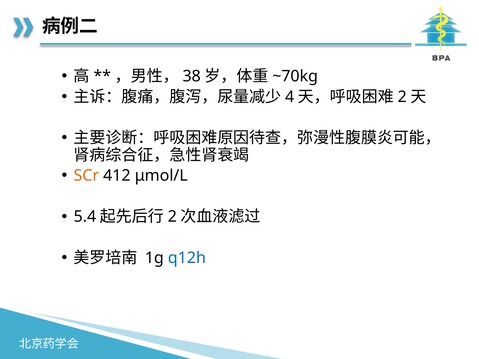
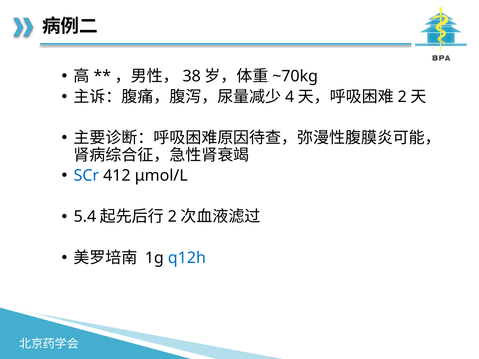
SCr colour: orange -> blue
